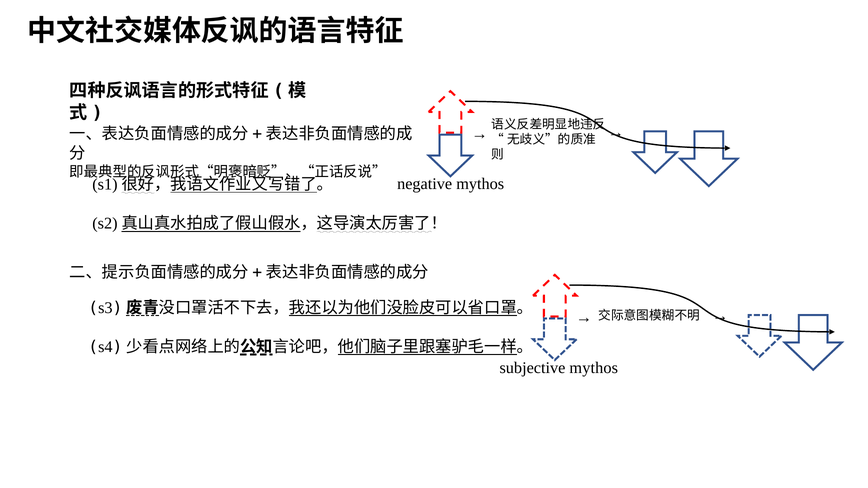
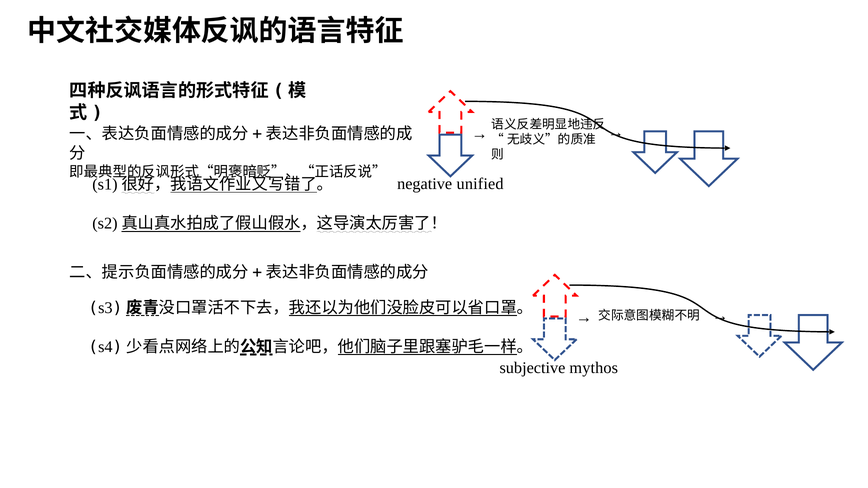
negative mythos: mythos -> unified
